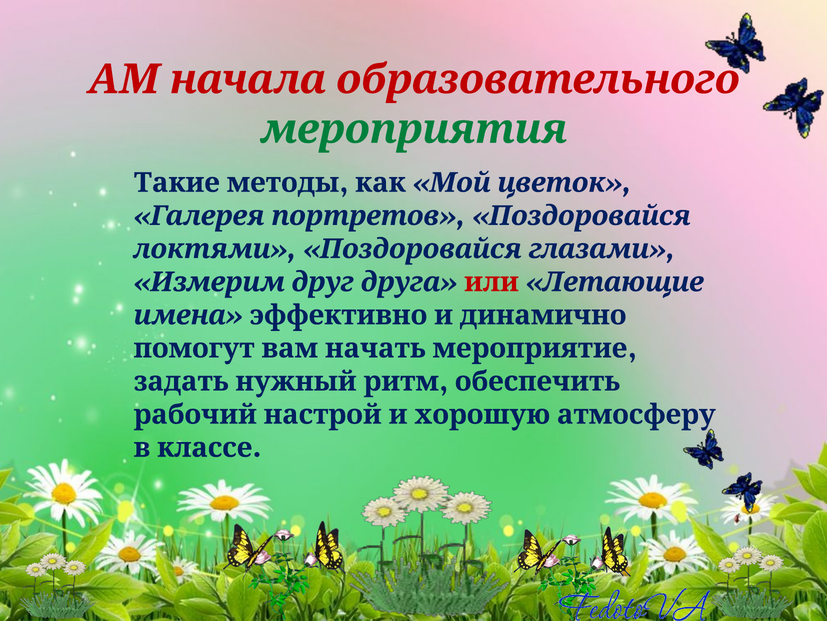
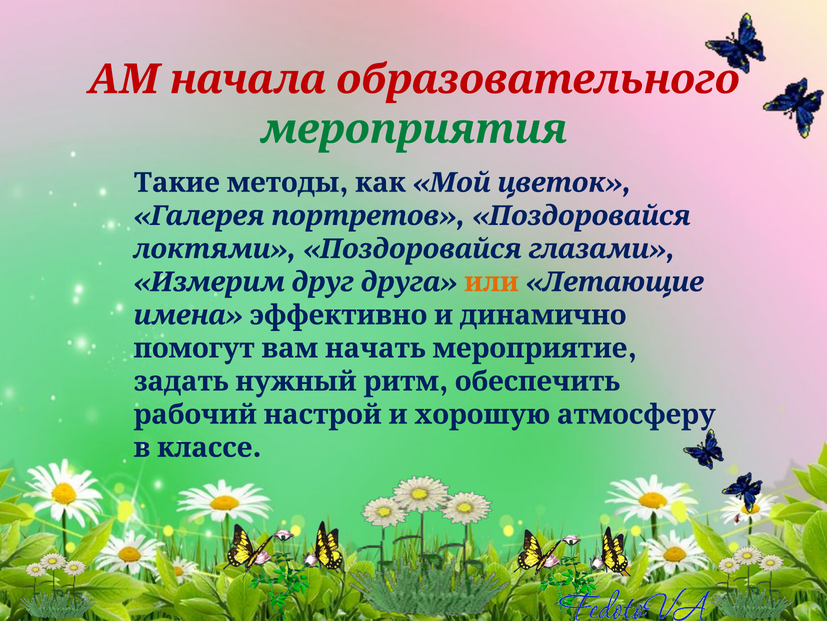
или colour: red -> orange
